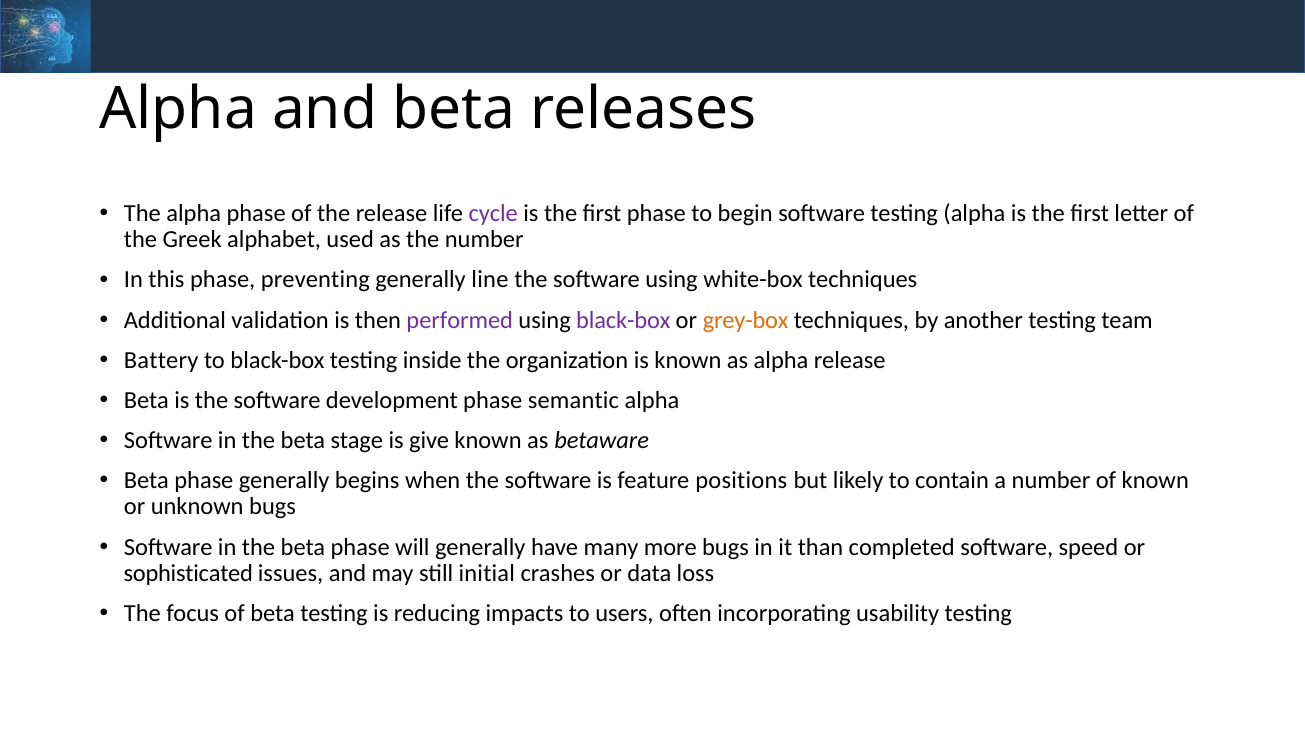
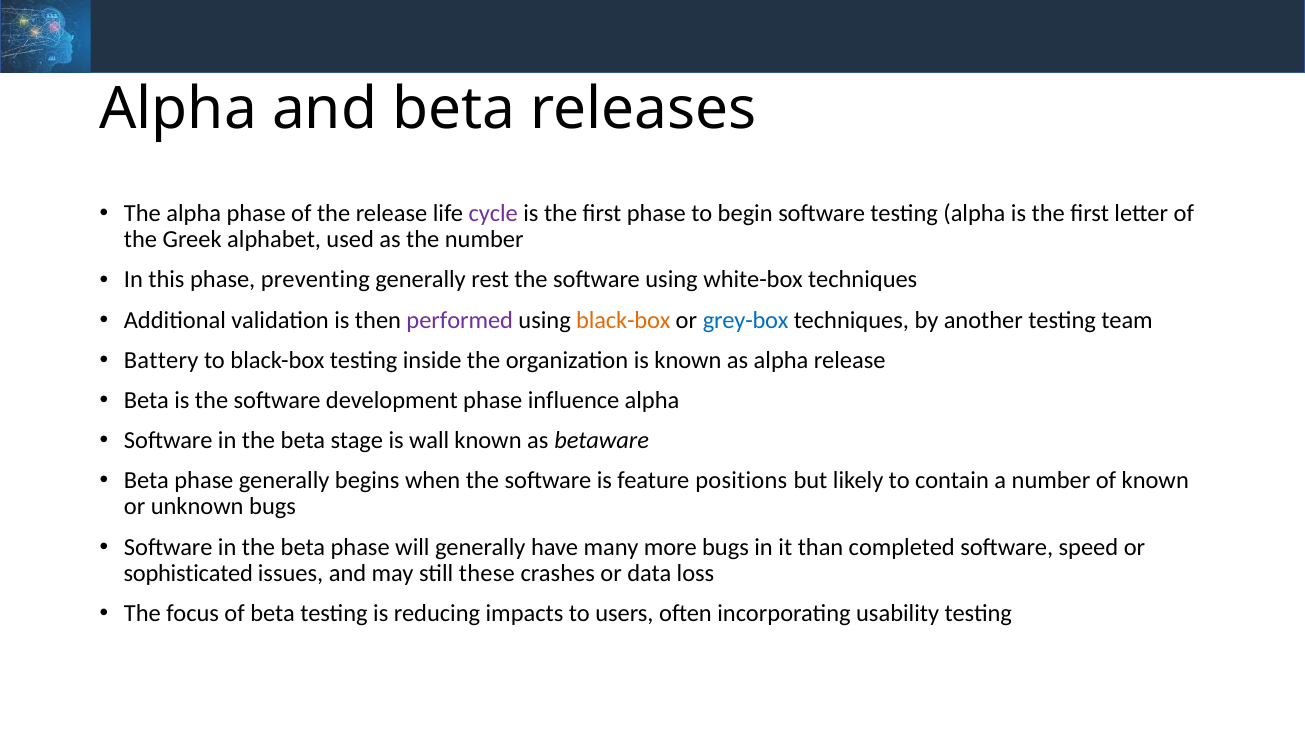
line: line -> rest
black-box at (623, 320) colour: purple -> orange
grey-box colour: orange -> blue
semantic: semantic -> influence
give: give -> wall
initial: initial -> these
